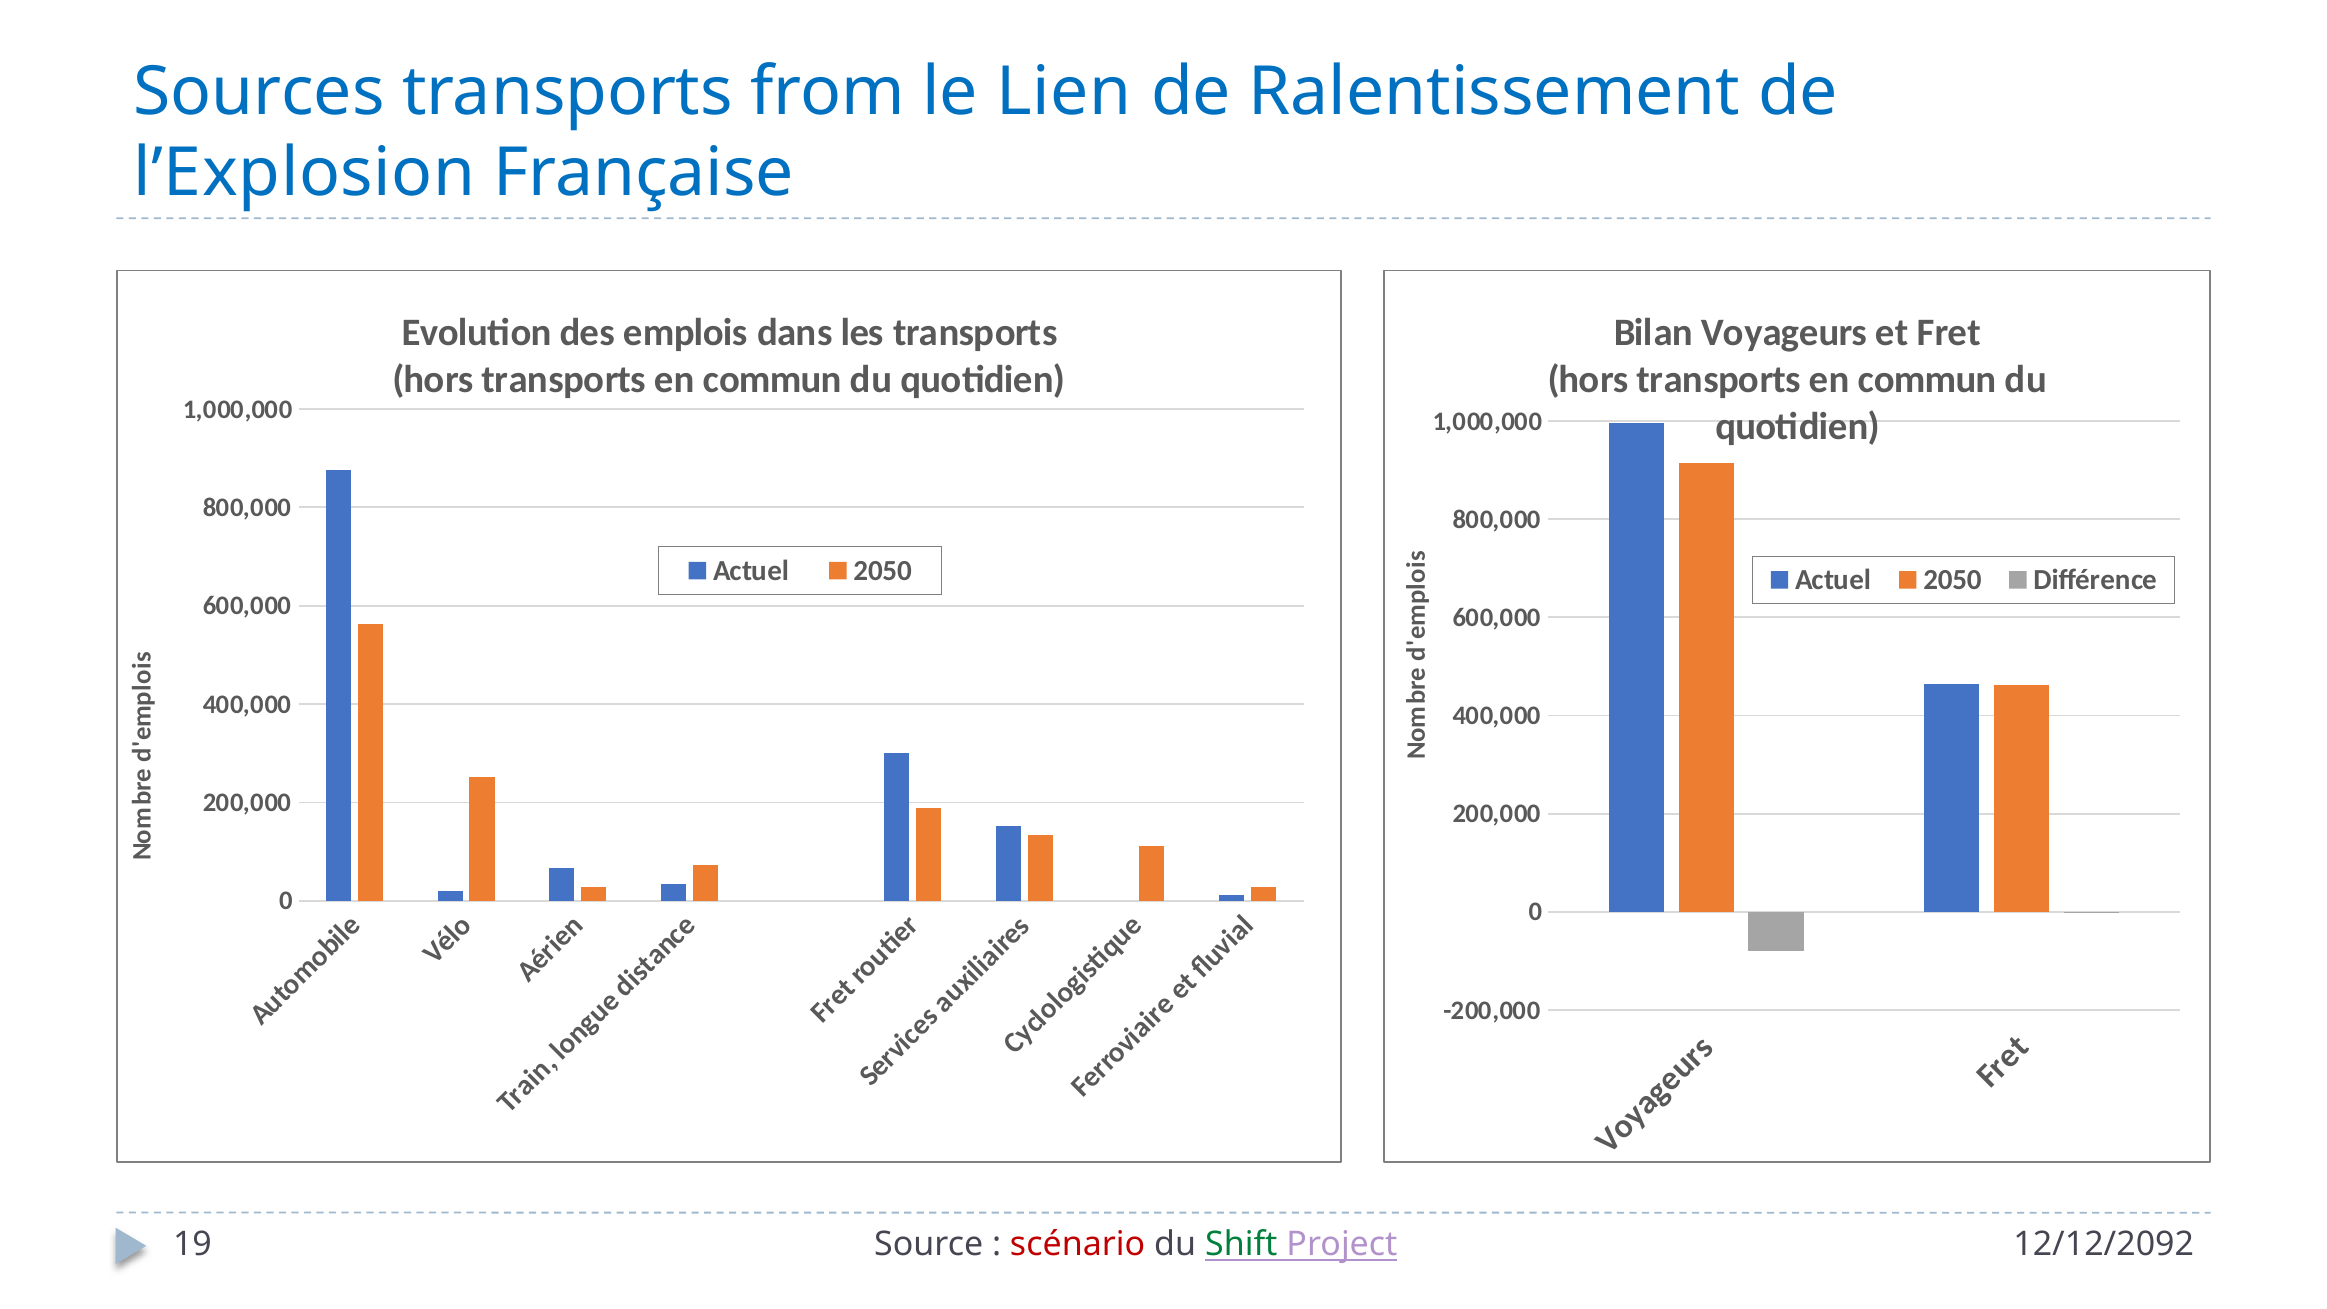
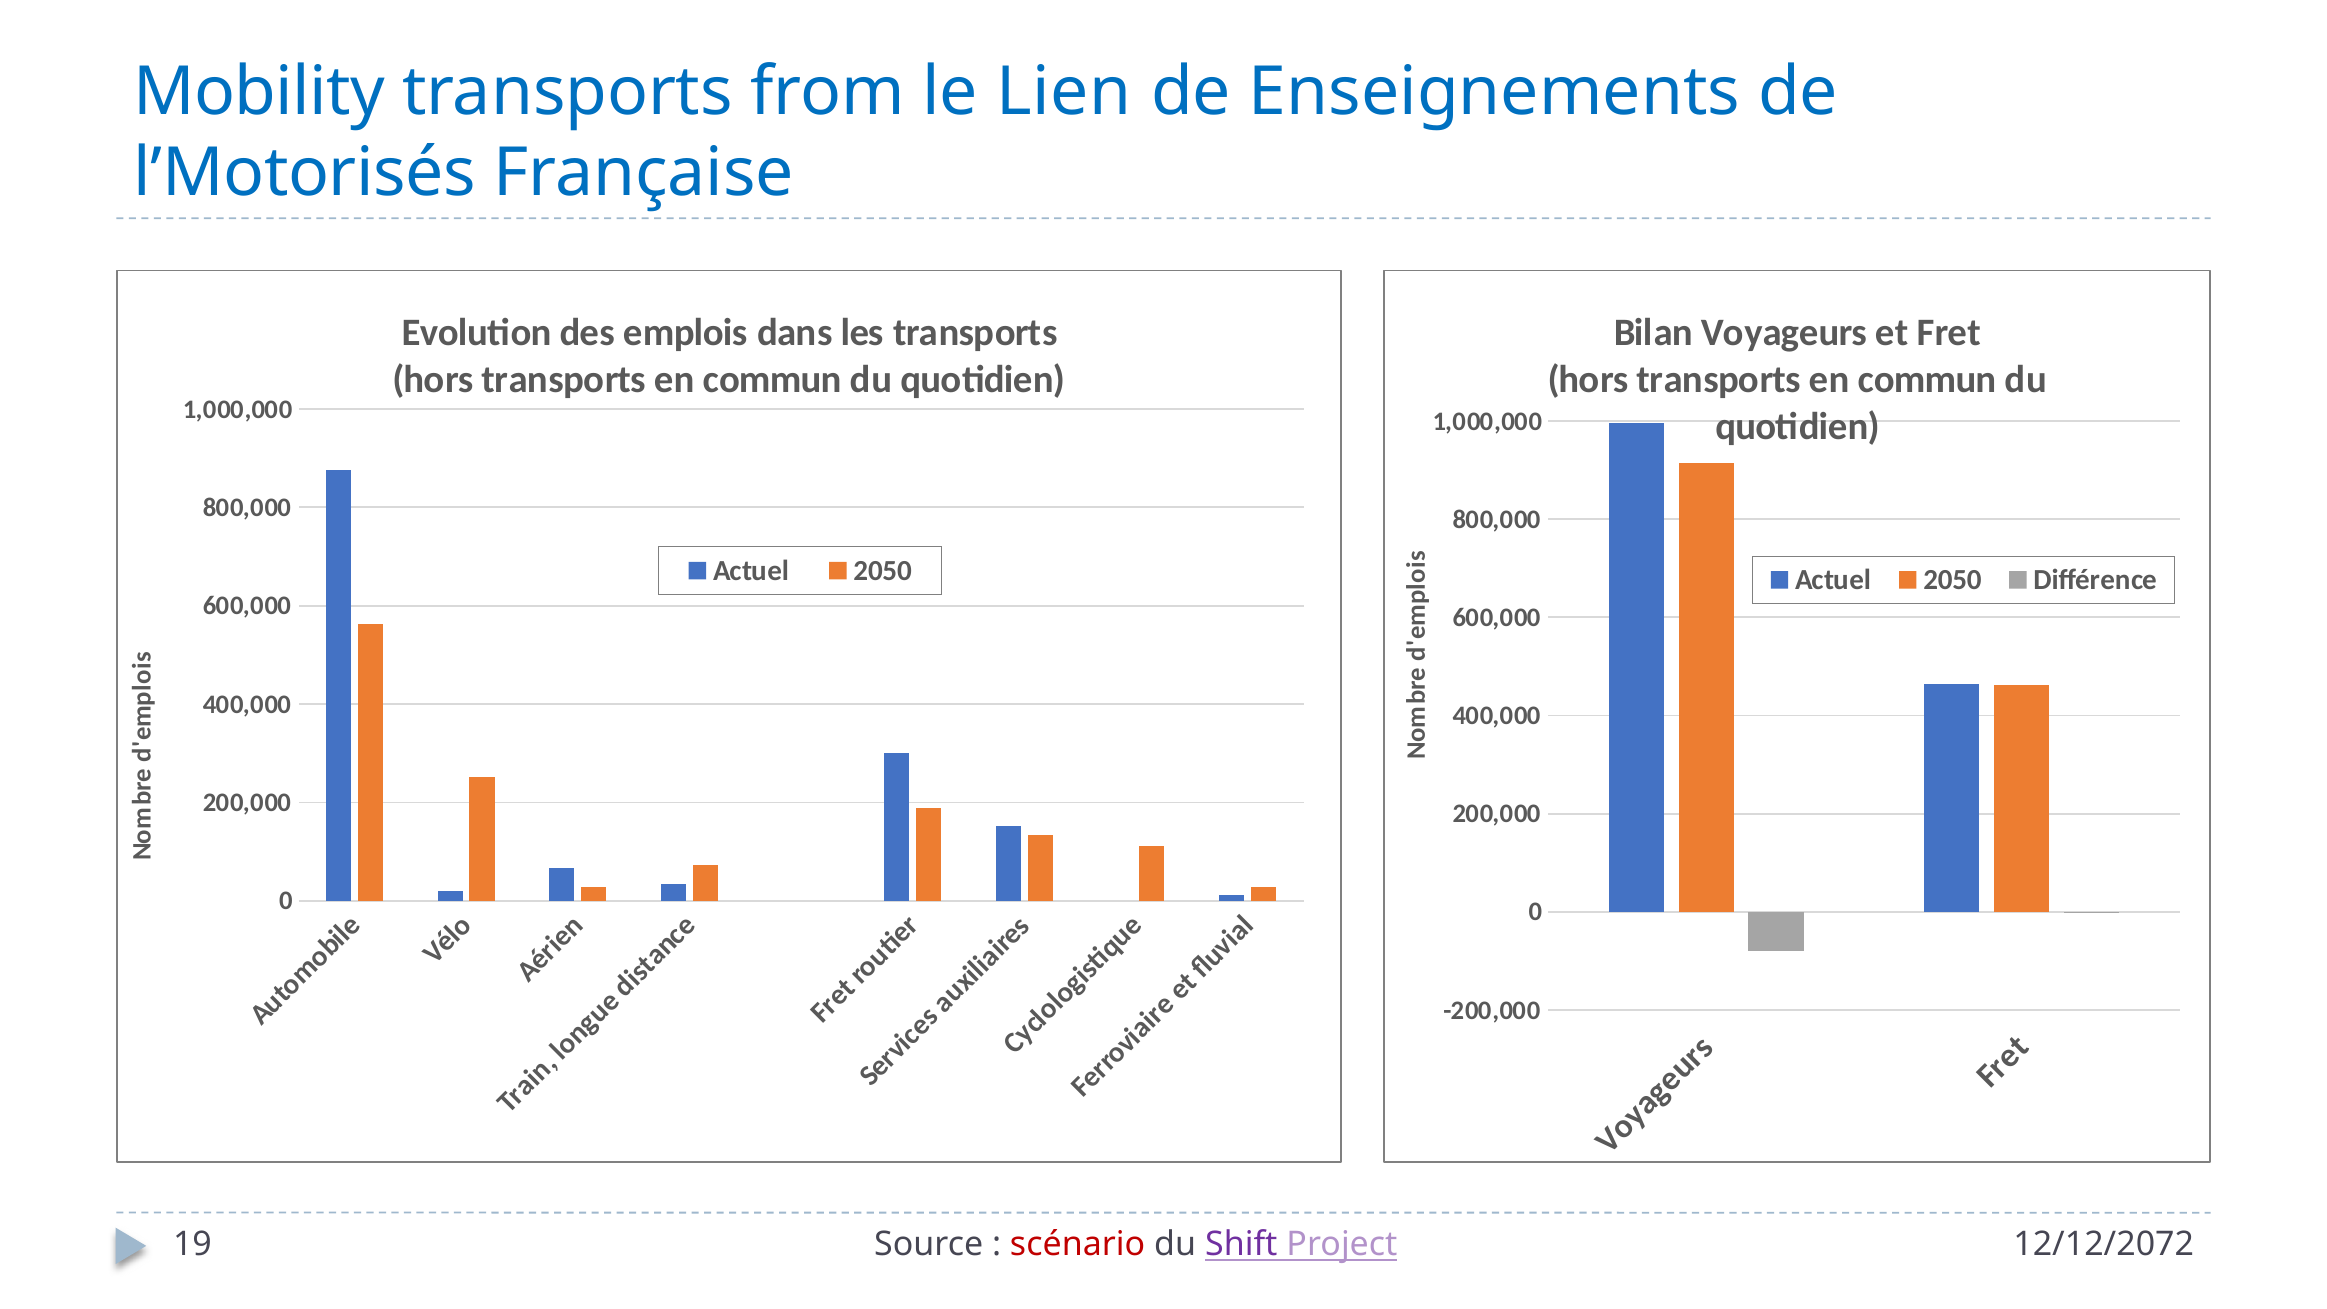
Sources: Sources -> Mobility
Ralentissement: Ralentissement -> Enseignements
l’Explosion: l’Explosion -> l’Motorisés
Shift colour: green -> purple
12/12/2092: 12/12/2092 -> 12/12/2072
